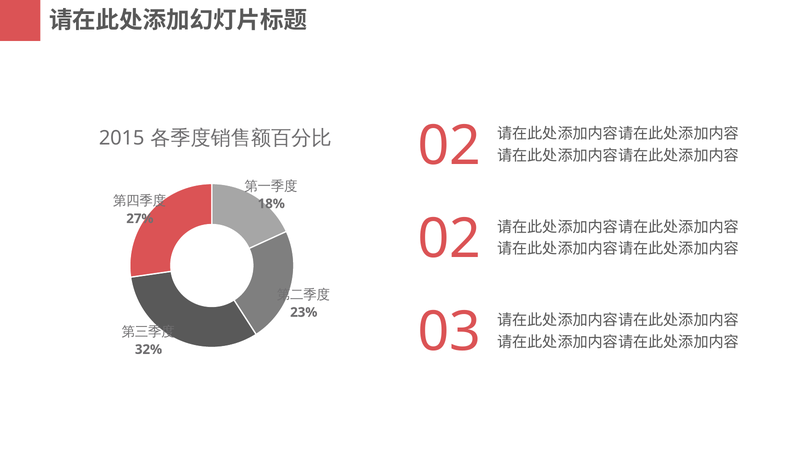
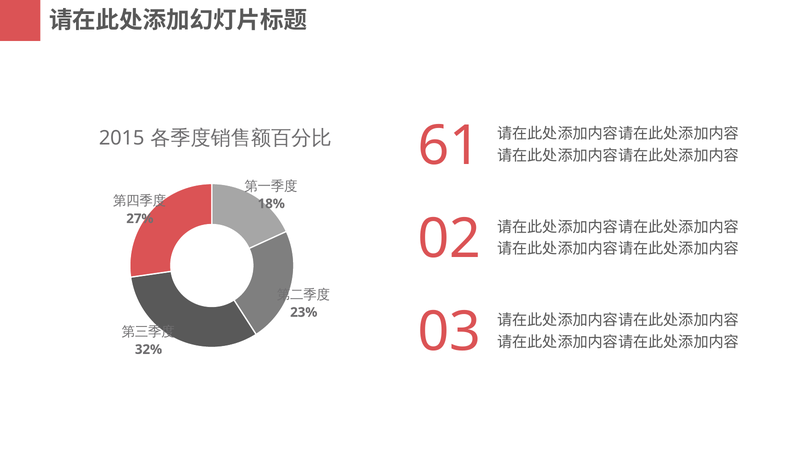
02 at (449, 146): 02 -> 61
